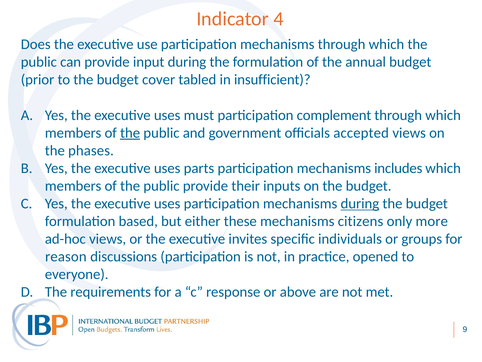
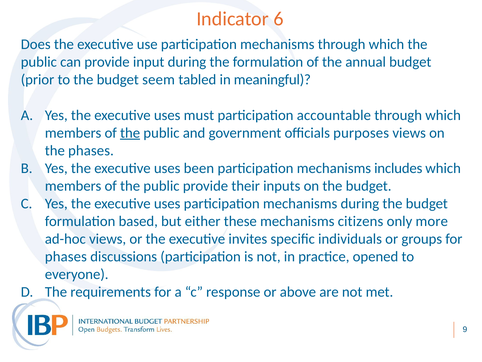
4: 4 -> 6
cover: cover -> seem
insufficient: insufficient -> meaningful
complement: complement -> accountable
accepted: accepted -> purposes
parts: parts -> been
during at (360, 203) underline: present -> none
reason at (66, 256): reason -> phases
